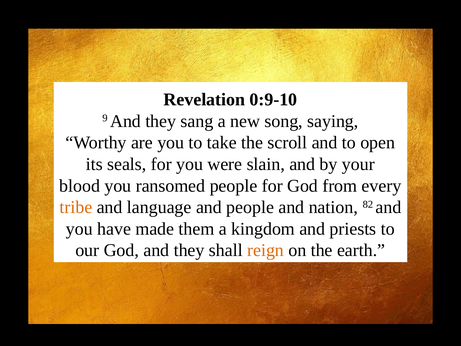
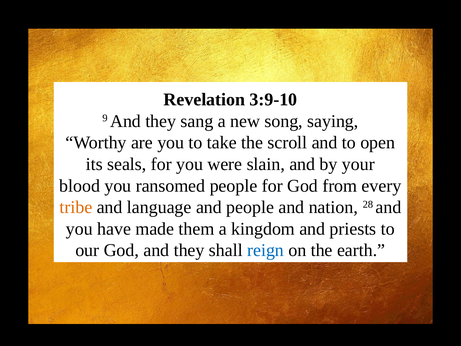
0:9-10: 0:9-10 -> 3:9-10
82: 82 -> 28
reign colour: orange -> blue
